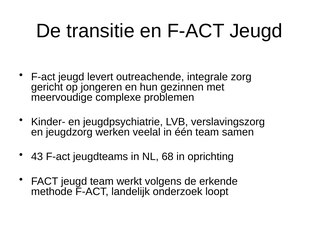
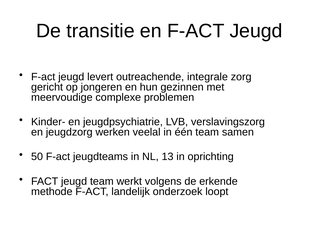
43: 43 -> 50
68: 68 -> 13
